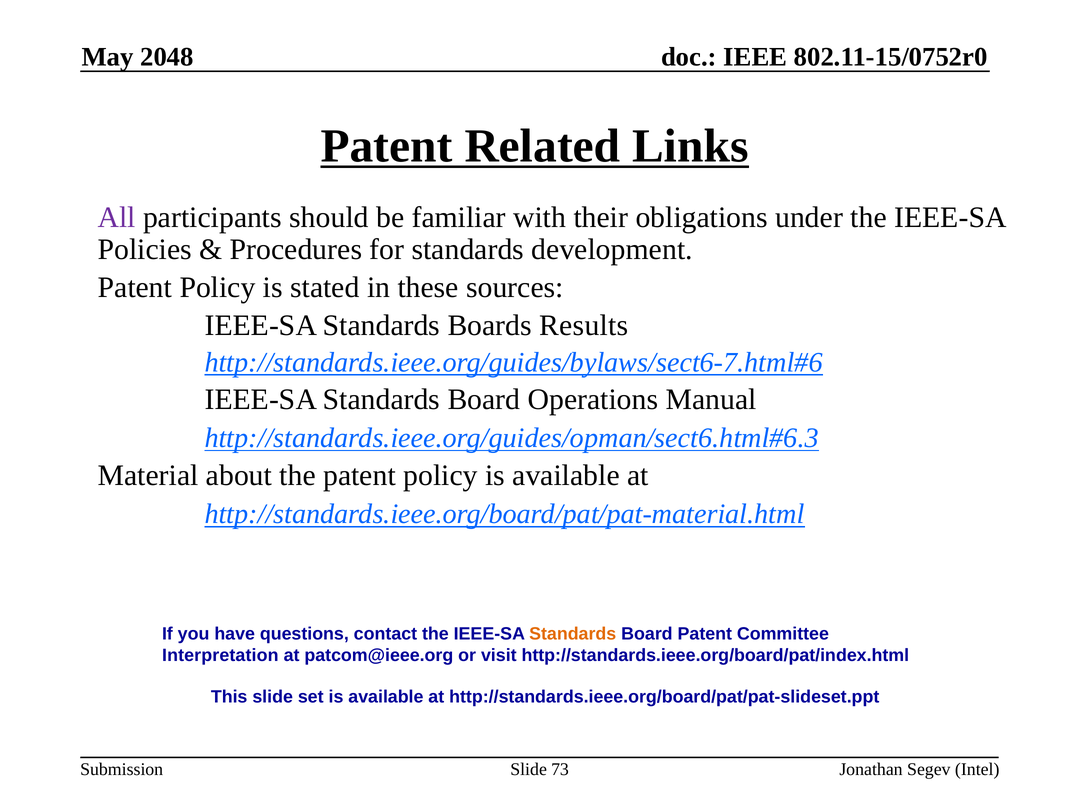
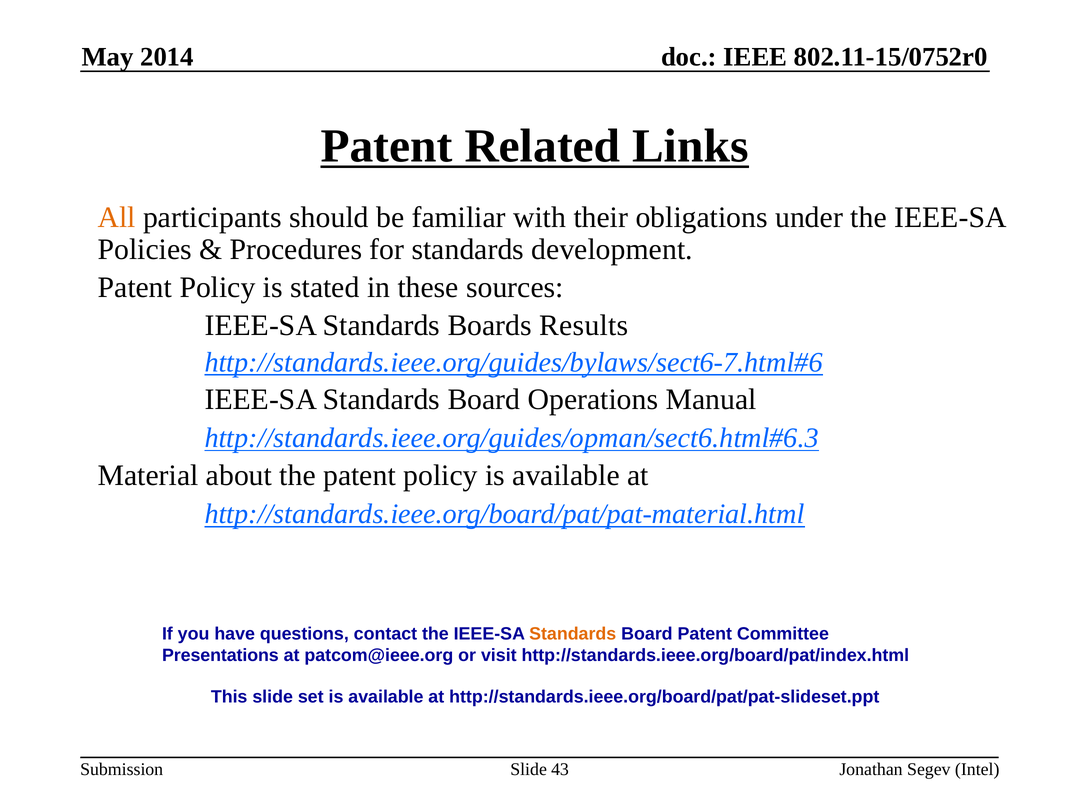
2048: 2048 -> 2014
All colour: purple -> orange
Interpretation: Interpretation -> Presentations
73: 73 -> 43
